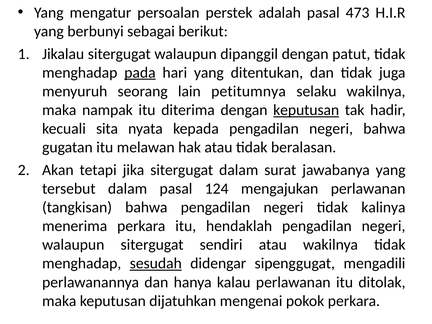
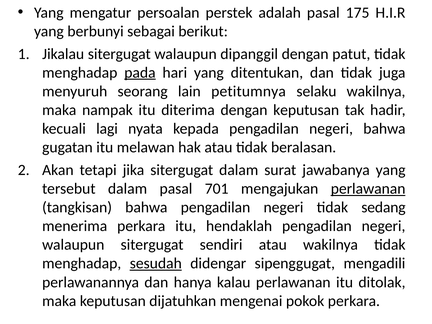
473: 473 -> 175
keputusan at (306, 110) underline: present -> none
sita: sita -> lagi
124: 124 -> 701
perlawanan at (368, 189) underline: none -> present
kalinya: kalinya -> sedang
